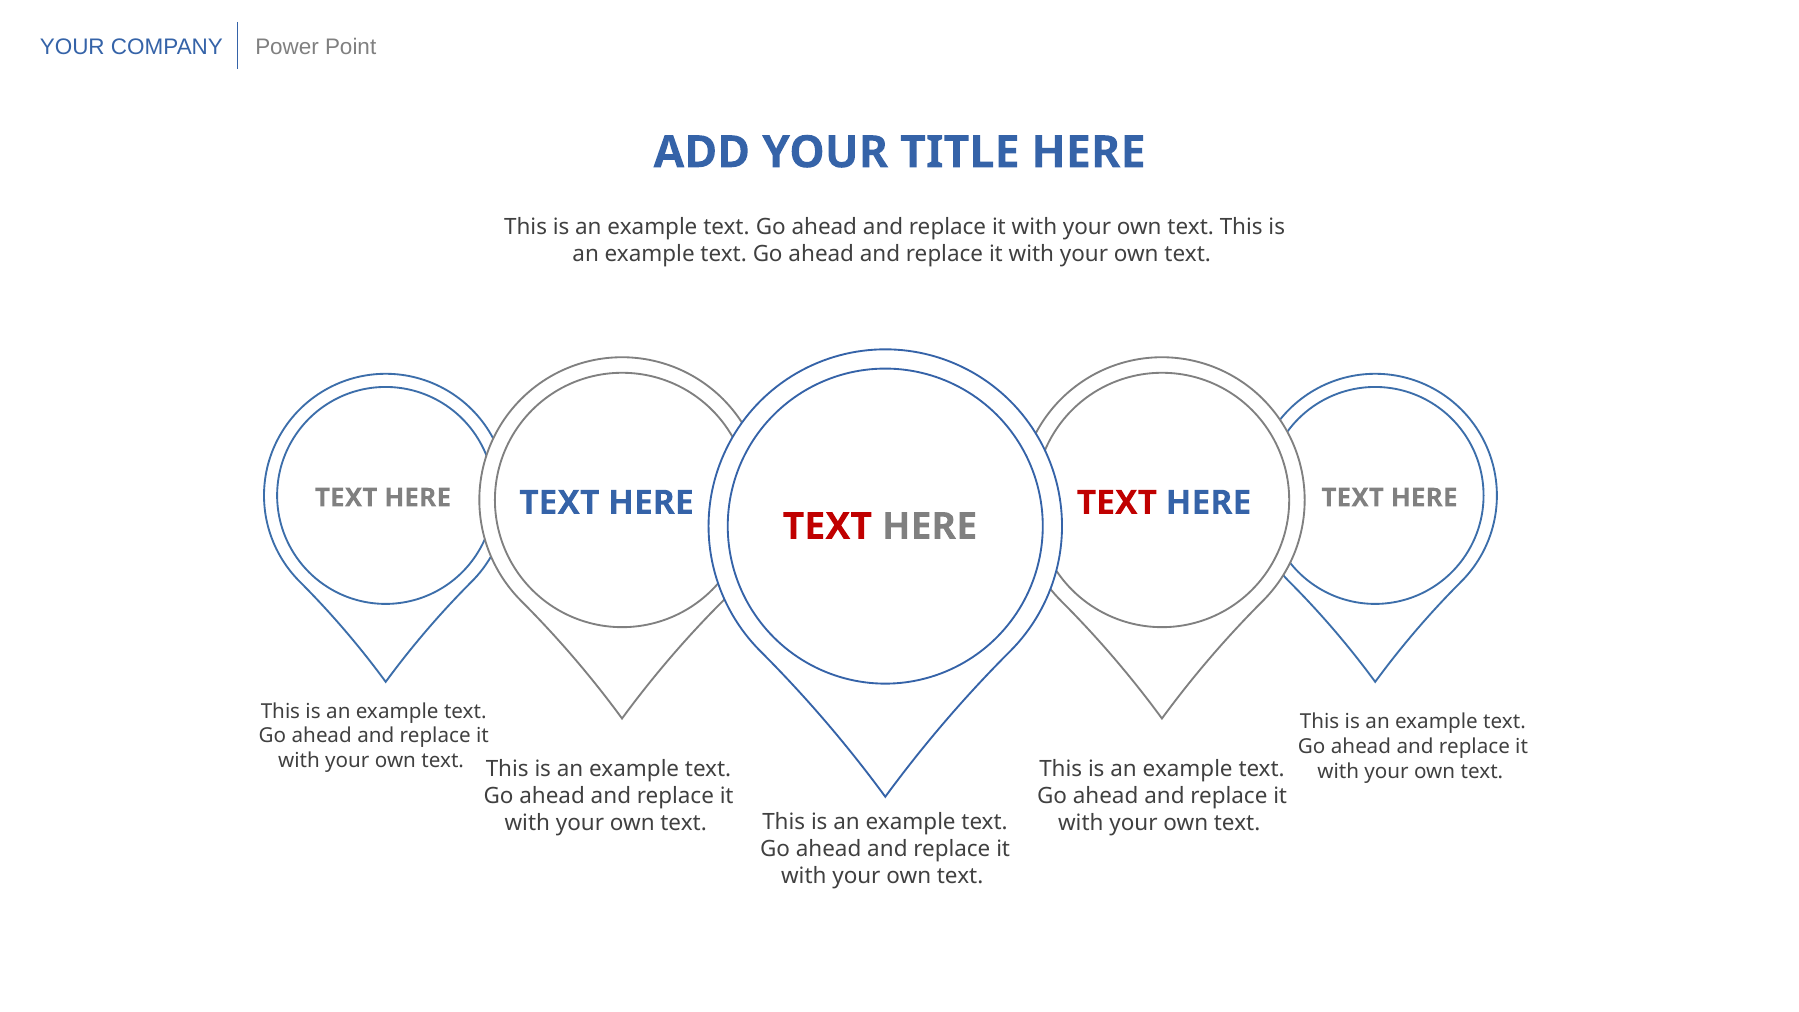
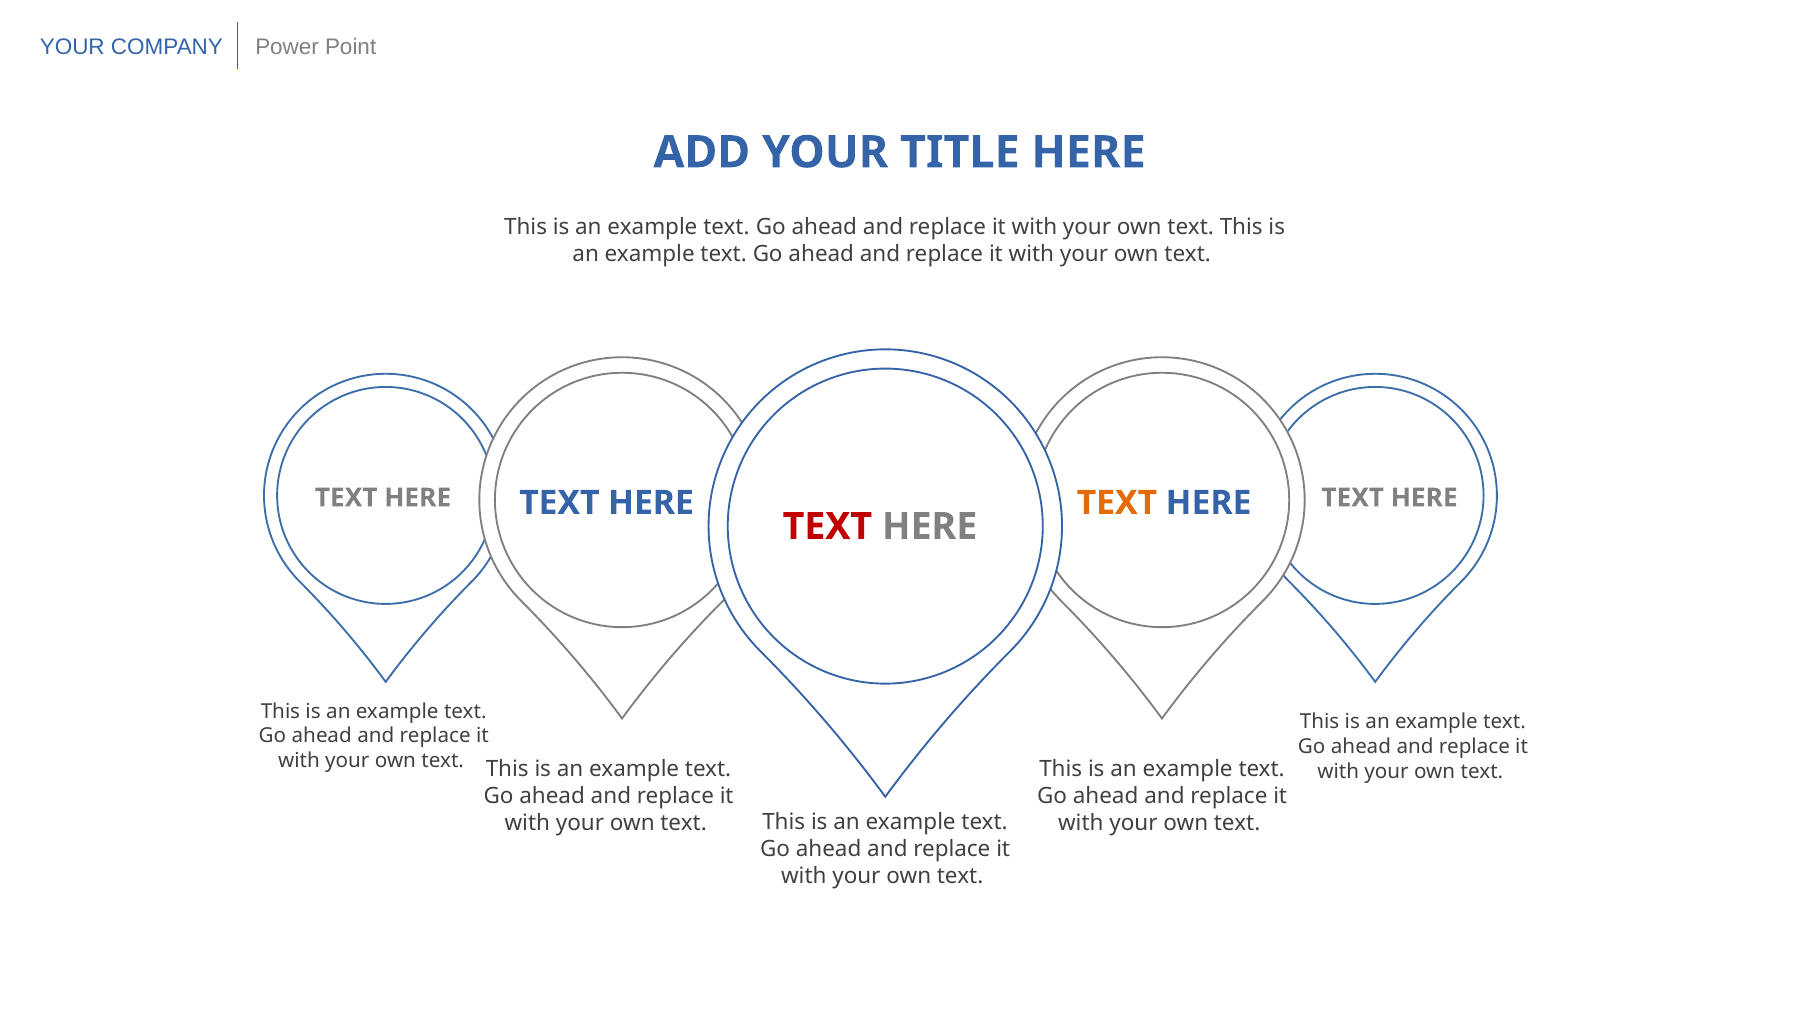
TEXT at (1117, 503) colour: red -> orange
